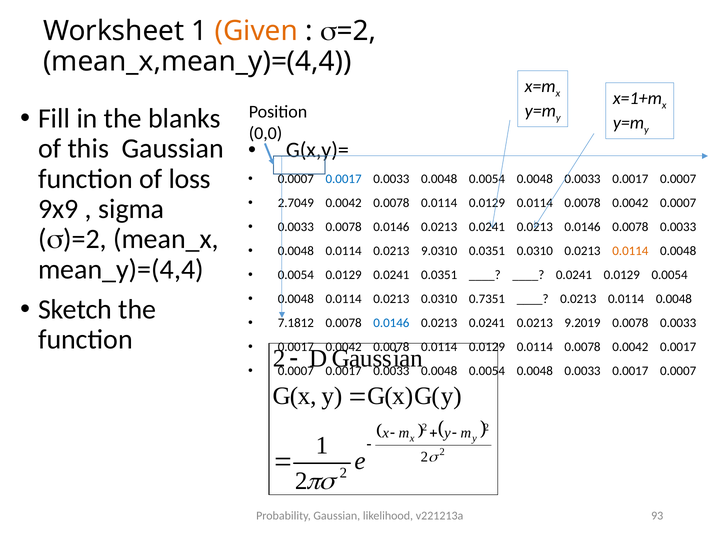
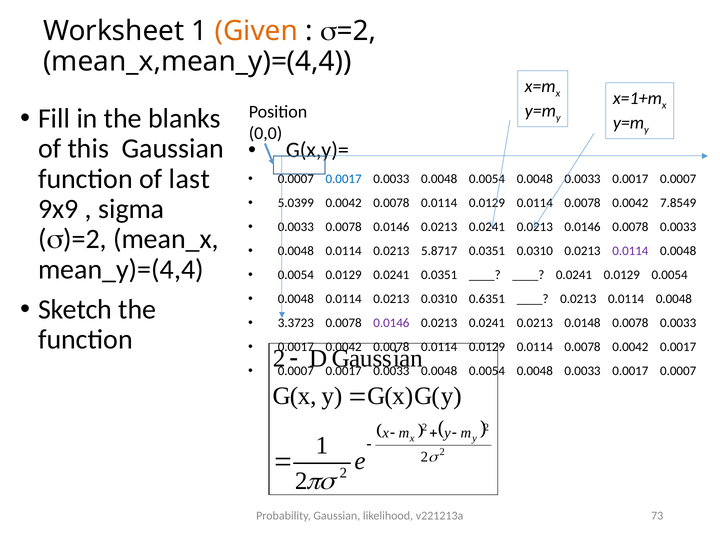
loss: loss -> last
2.7049: 2.7049 -> 5.0399
0.0042 0.0007: 0.0007 -> 7.8549
9.0310: 9.0310 -> 5.8717
0.0114 at (630, 251) colour: orange -> purple
0.7351: 0.7351 -> 0.6351
7.1812: 7.1812 -> 3.3723
0.0146 at (391, 323) colour: blue -> purple
9.2019: 9.2019 -> 0.0148
93: 93 -> 73
